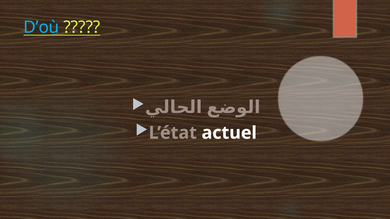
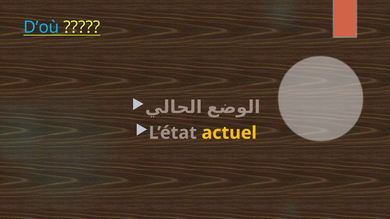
actuel colour: white -> yellow
